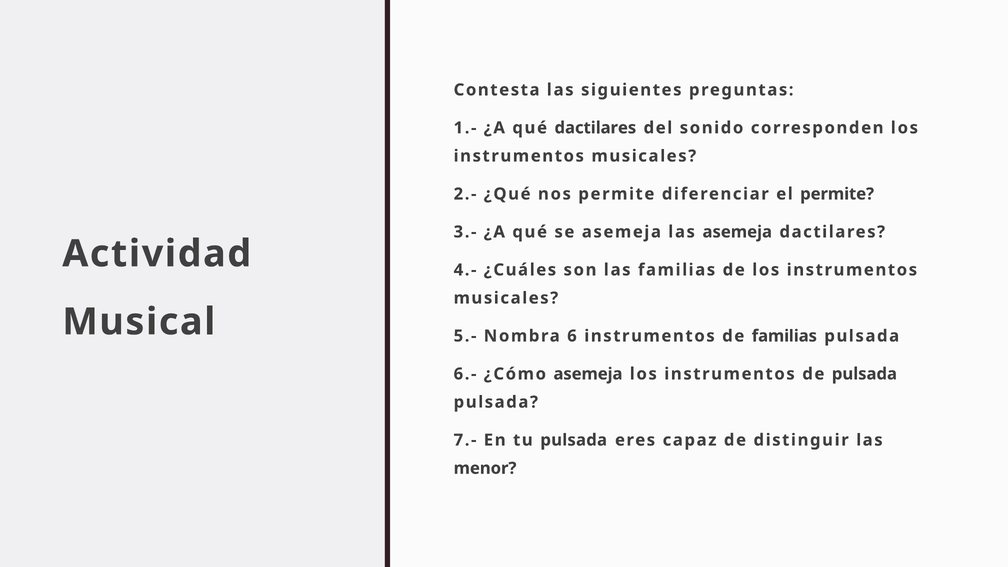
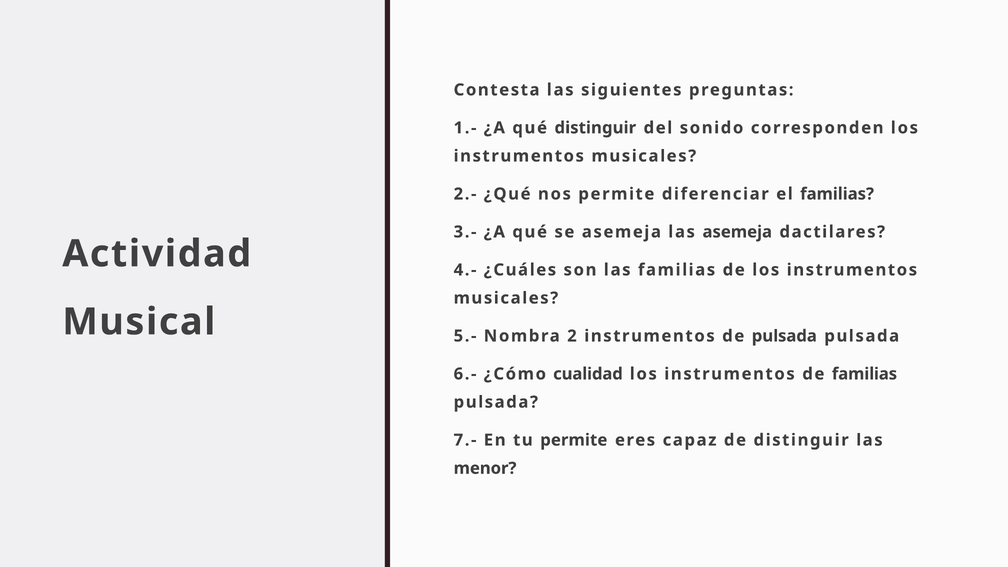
qué dactilares: dactilares -> distinguir
el permite: permite -> familias
6: 6 -> 2
de familias: familias -> pulsada
¿Cómo asemeja: asemeja -> cualidad
de pulsada: pulsada -> familias
tu pulsada: pulsada -> permite
